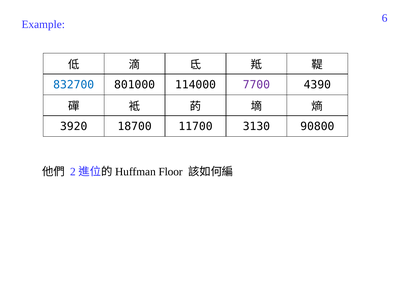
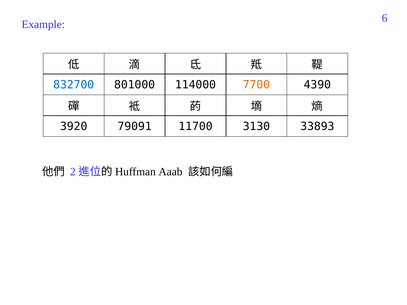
7700 colour: purple -> orange
18700: 18700 -> 79091
90800: 90800 -> 33893
Floor: Floor -> Aaab
